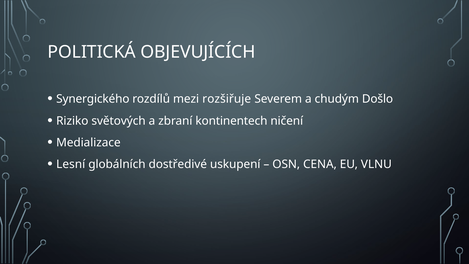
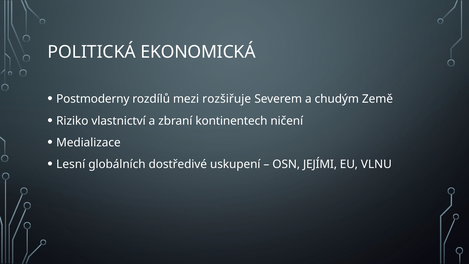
OBJEVUJÍCÍCH: OBJEVUJÍCÍCH -> EKONOMICKÁ
Synergického: Synergického -> Postmoderny
Došlo: Došlo -> Země
světových: světových -> vlastnictví
CENA: CENA -> JEJÍMI
